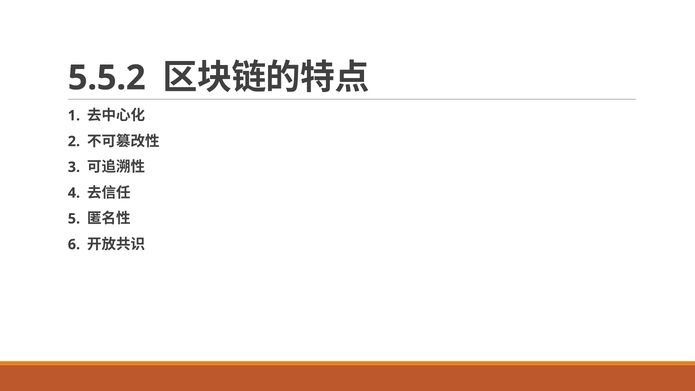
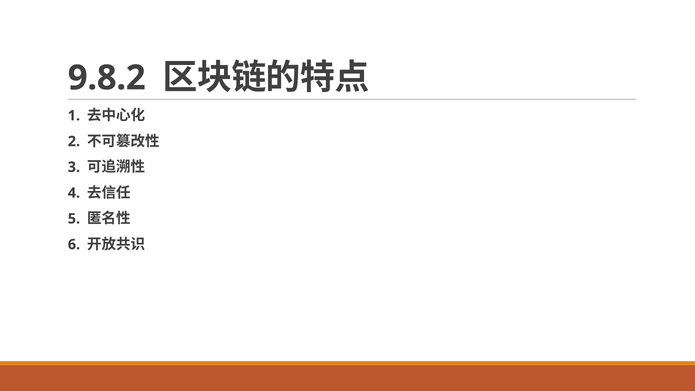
5.5.2: 5.5.2 -> 9.8.2
